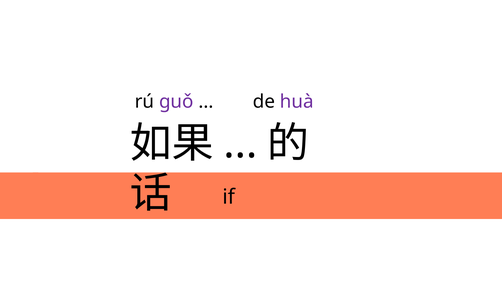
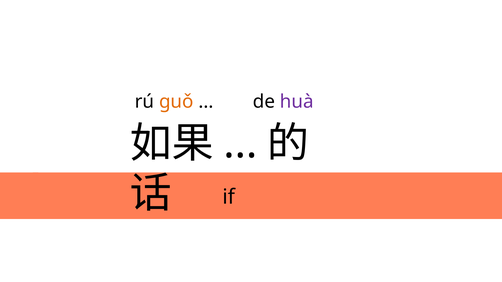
guǒ colour: purple -> orange
